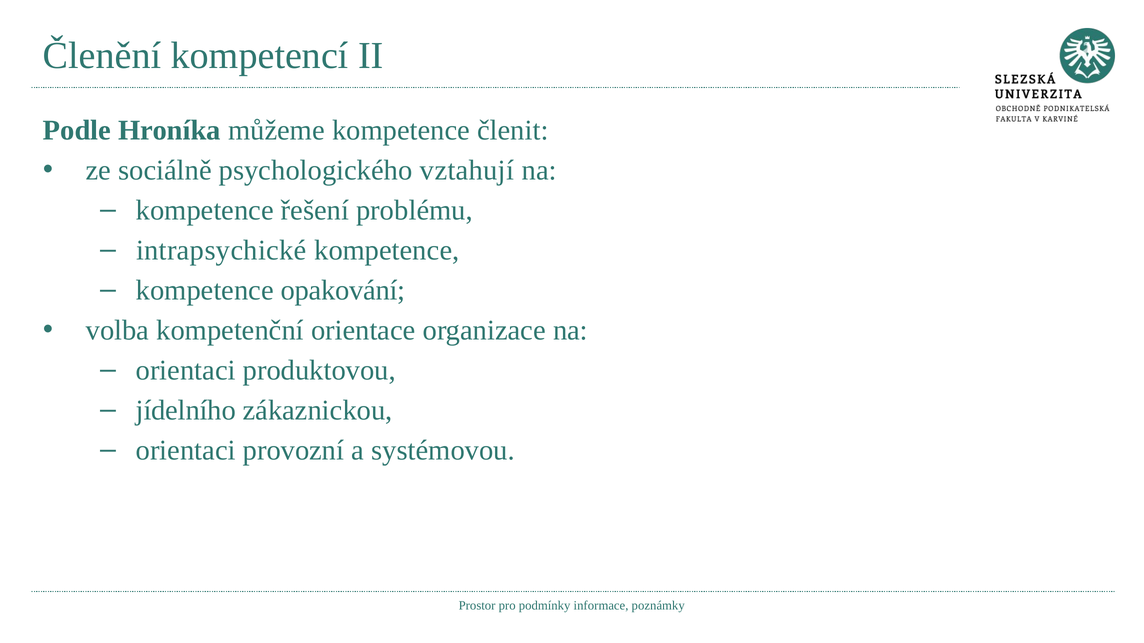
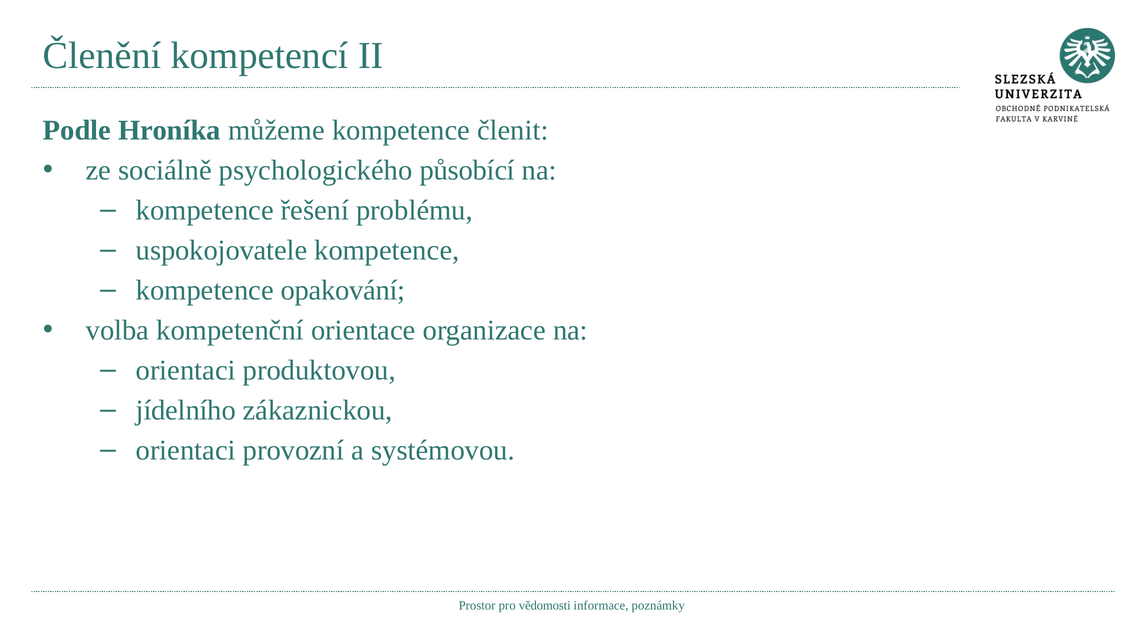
vztahují: vztahují -> působící
intrapsychické: intrapsychické -> uspokojovatele
podmínky: podmínky -> vědomosti
